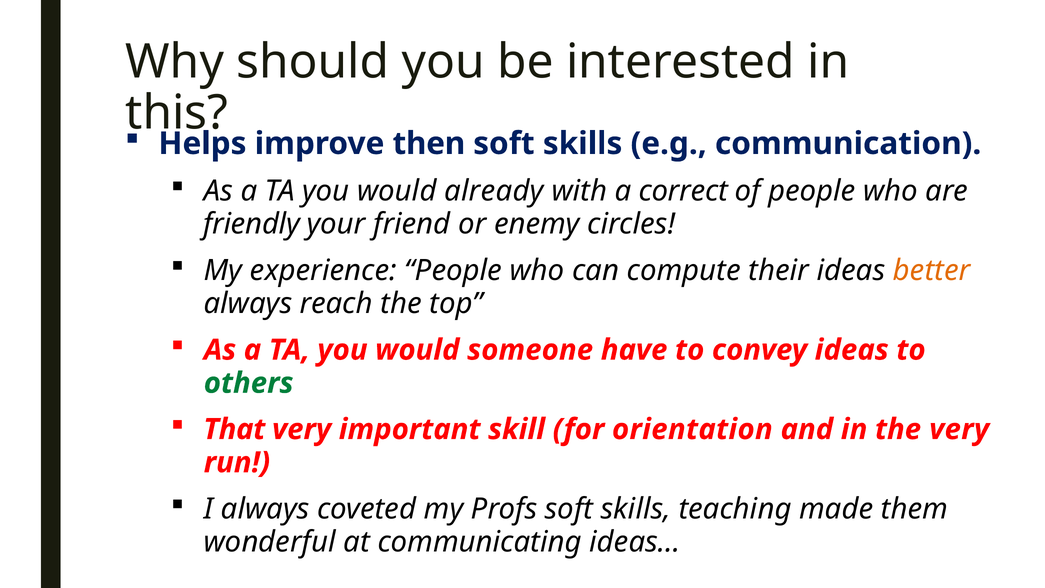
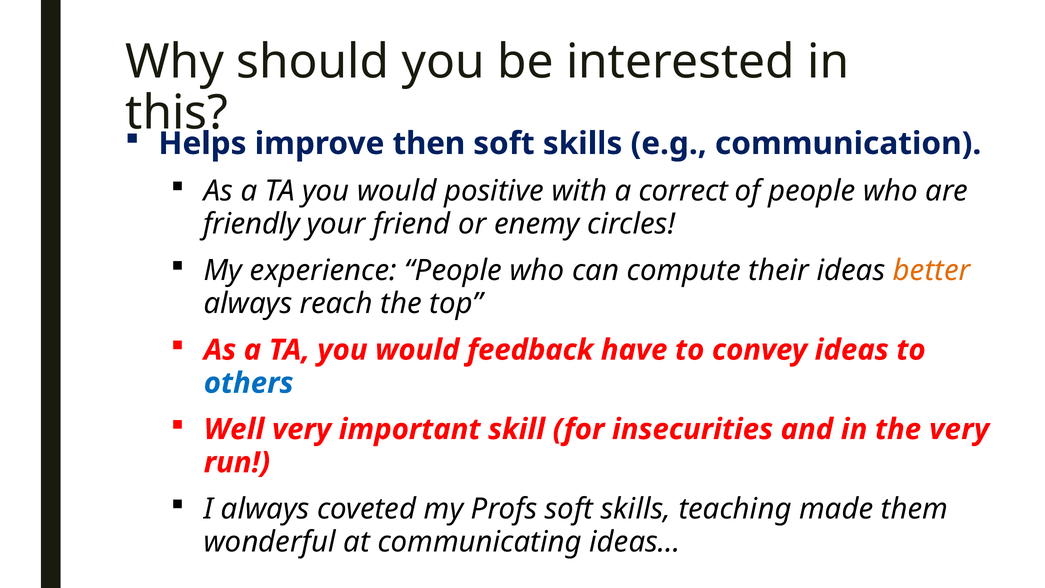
already: already -> positive
someone: someone -> feedback
others colour: green -> blue
That: That -> Well
orientation: orientation -> insecurities
